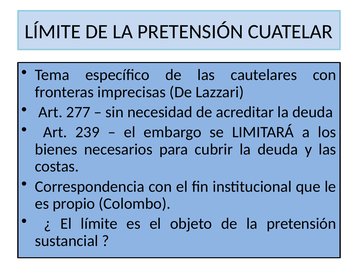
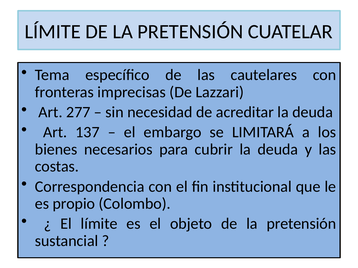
239: 239 -> 137
